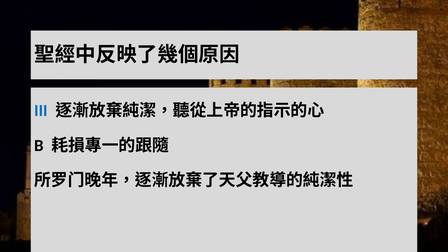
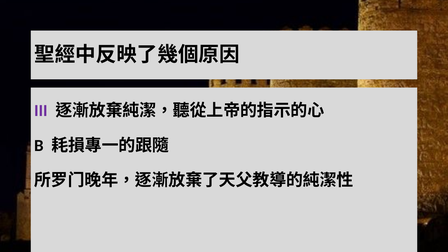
III colour: blue -> purple
